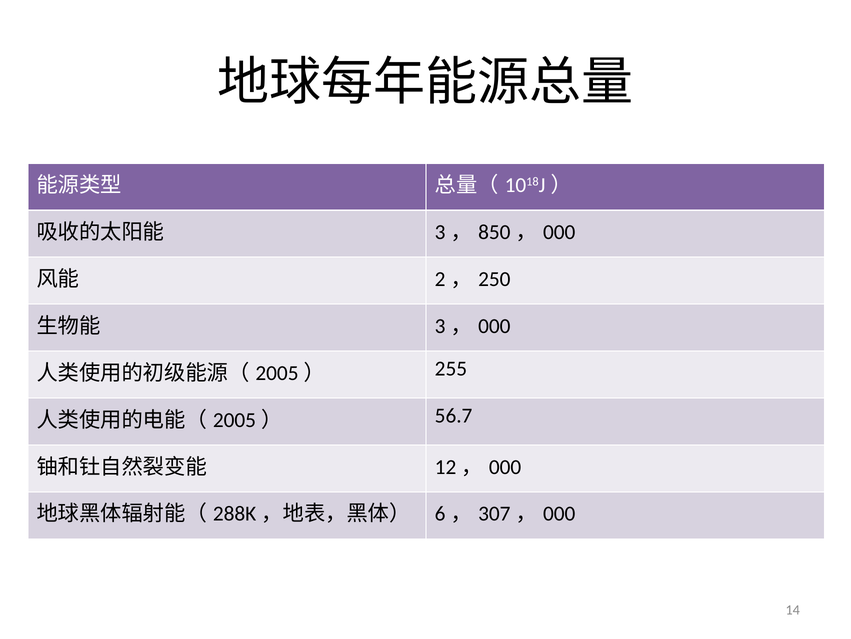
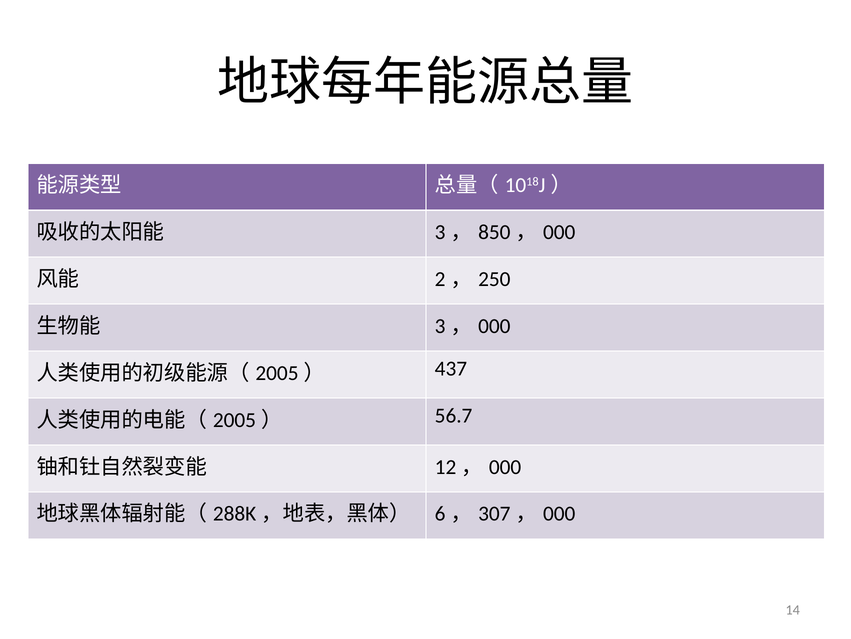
255: 255 -> 437
